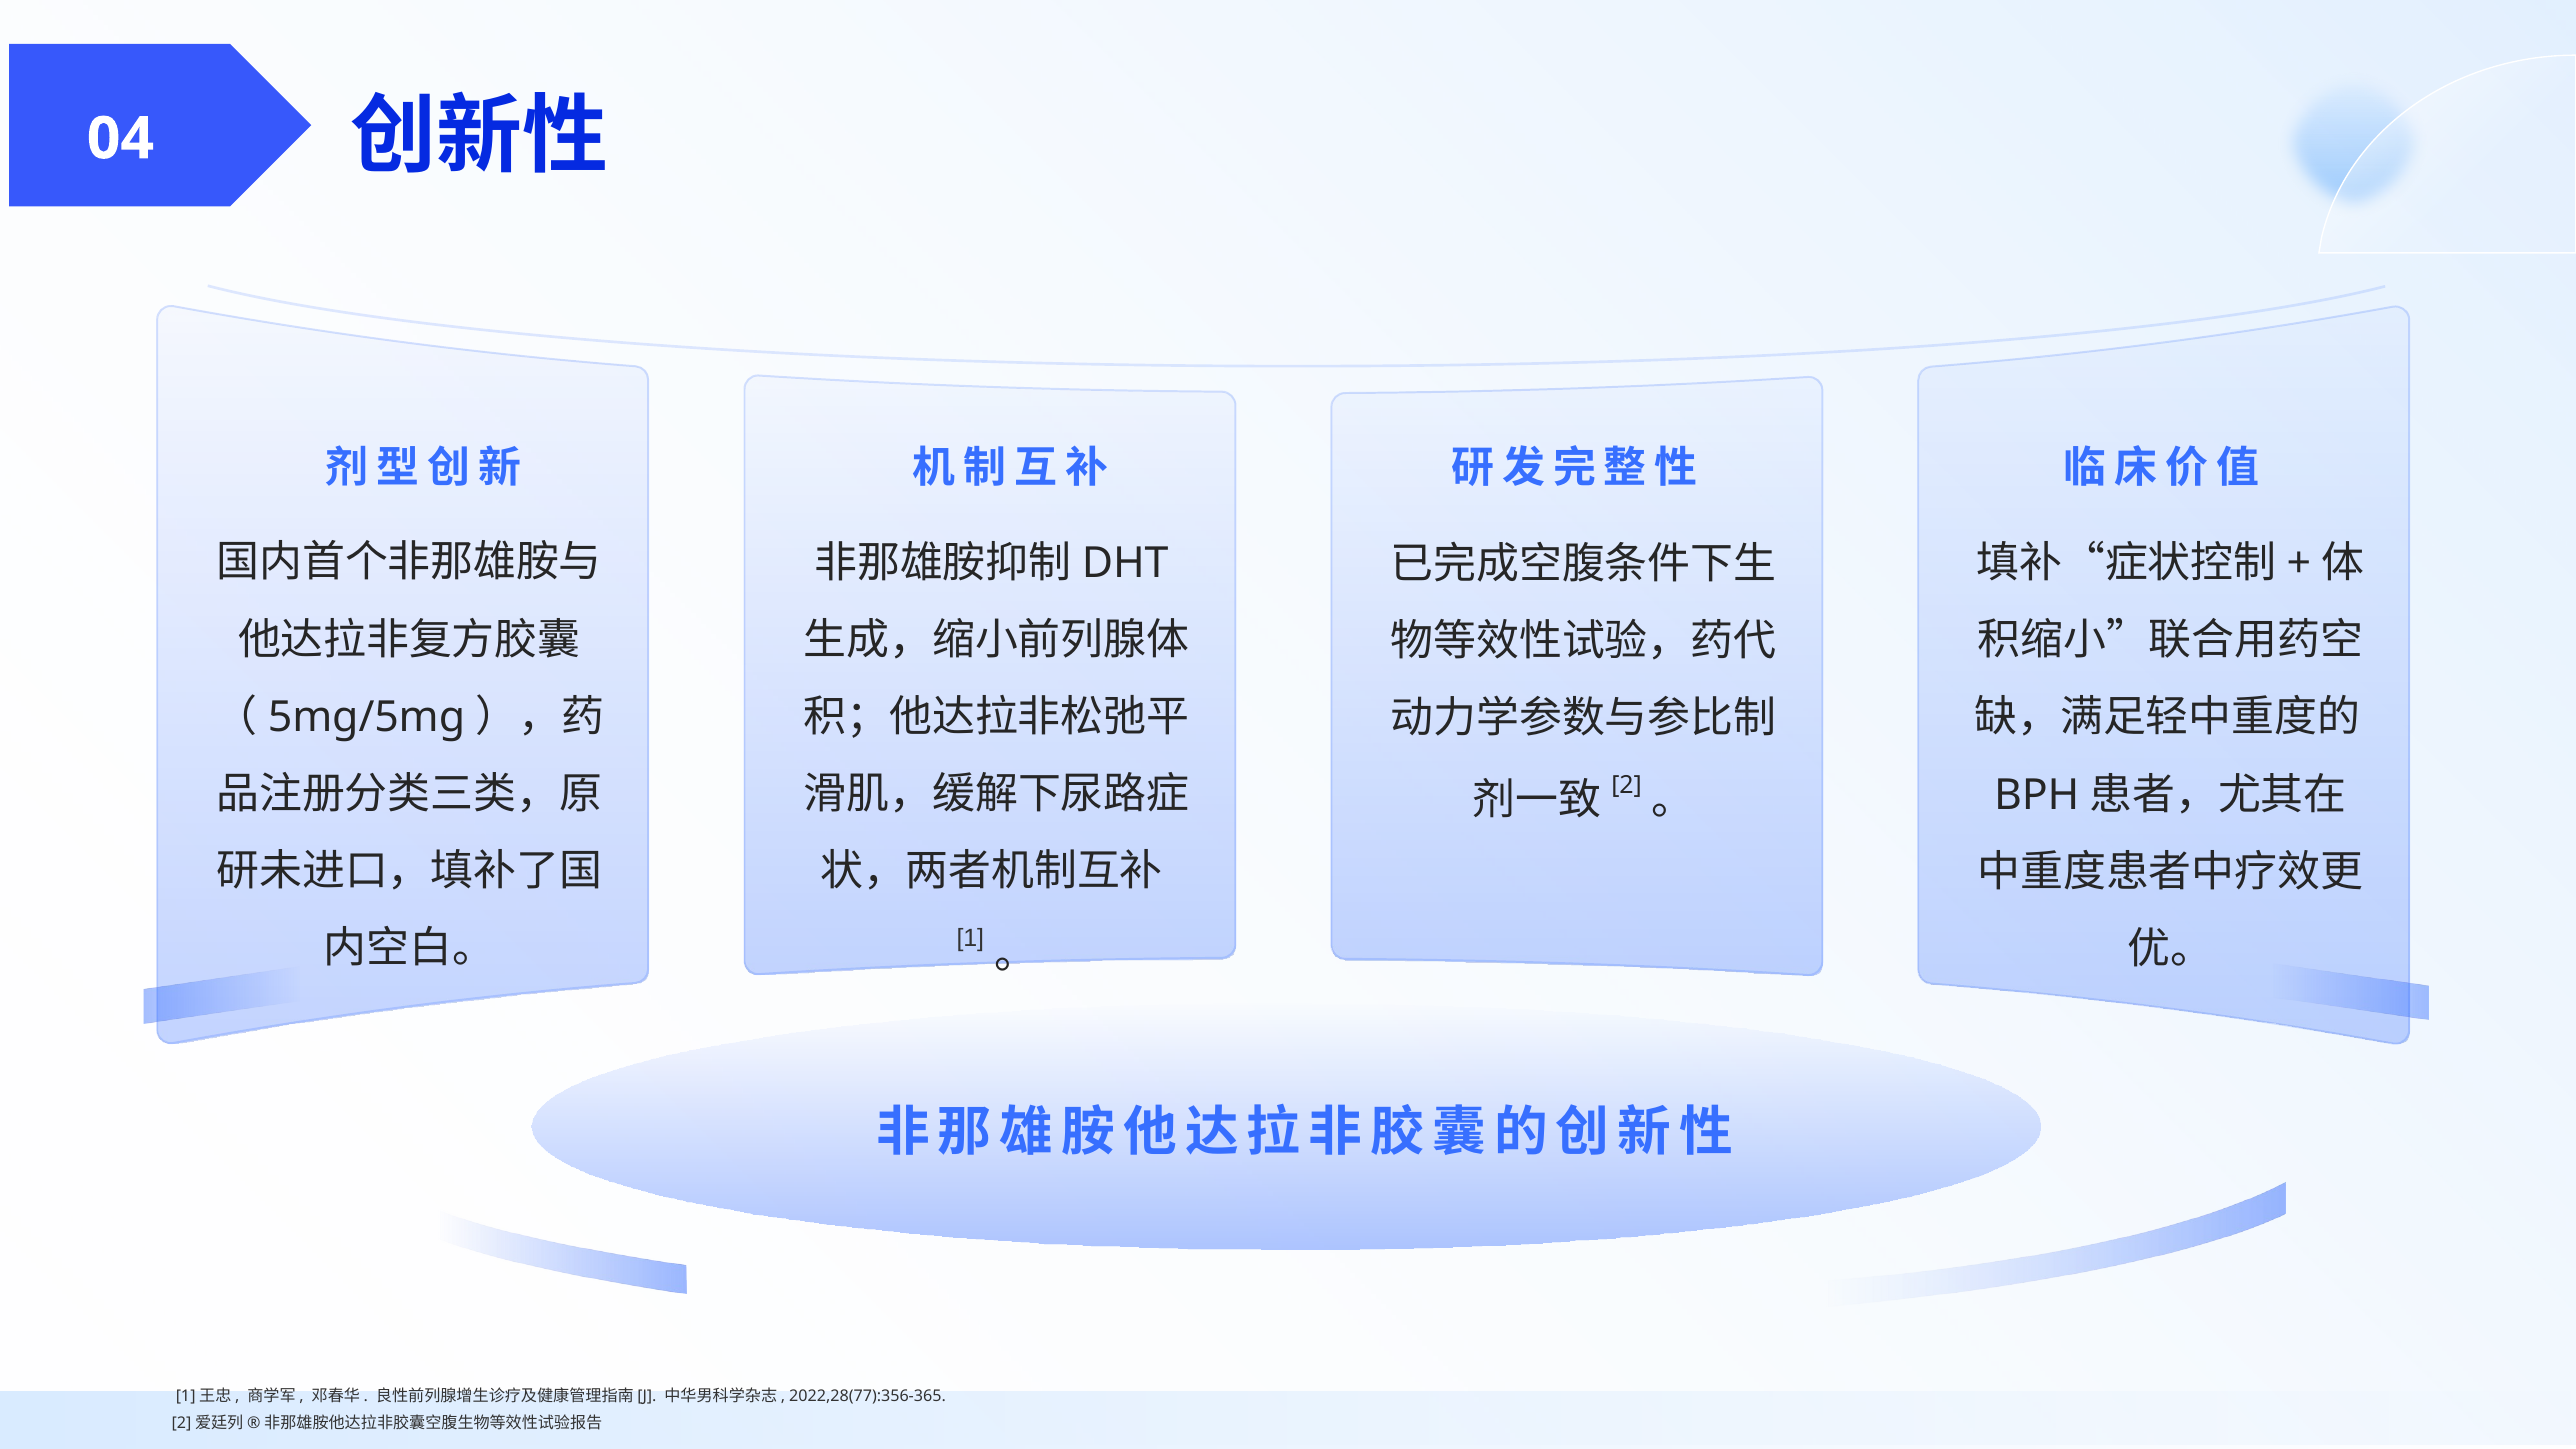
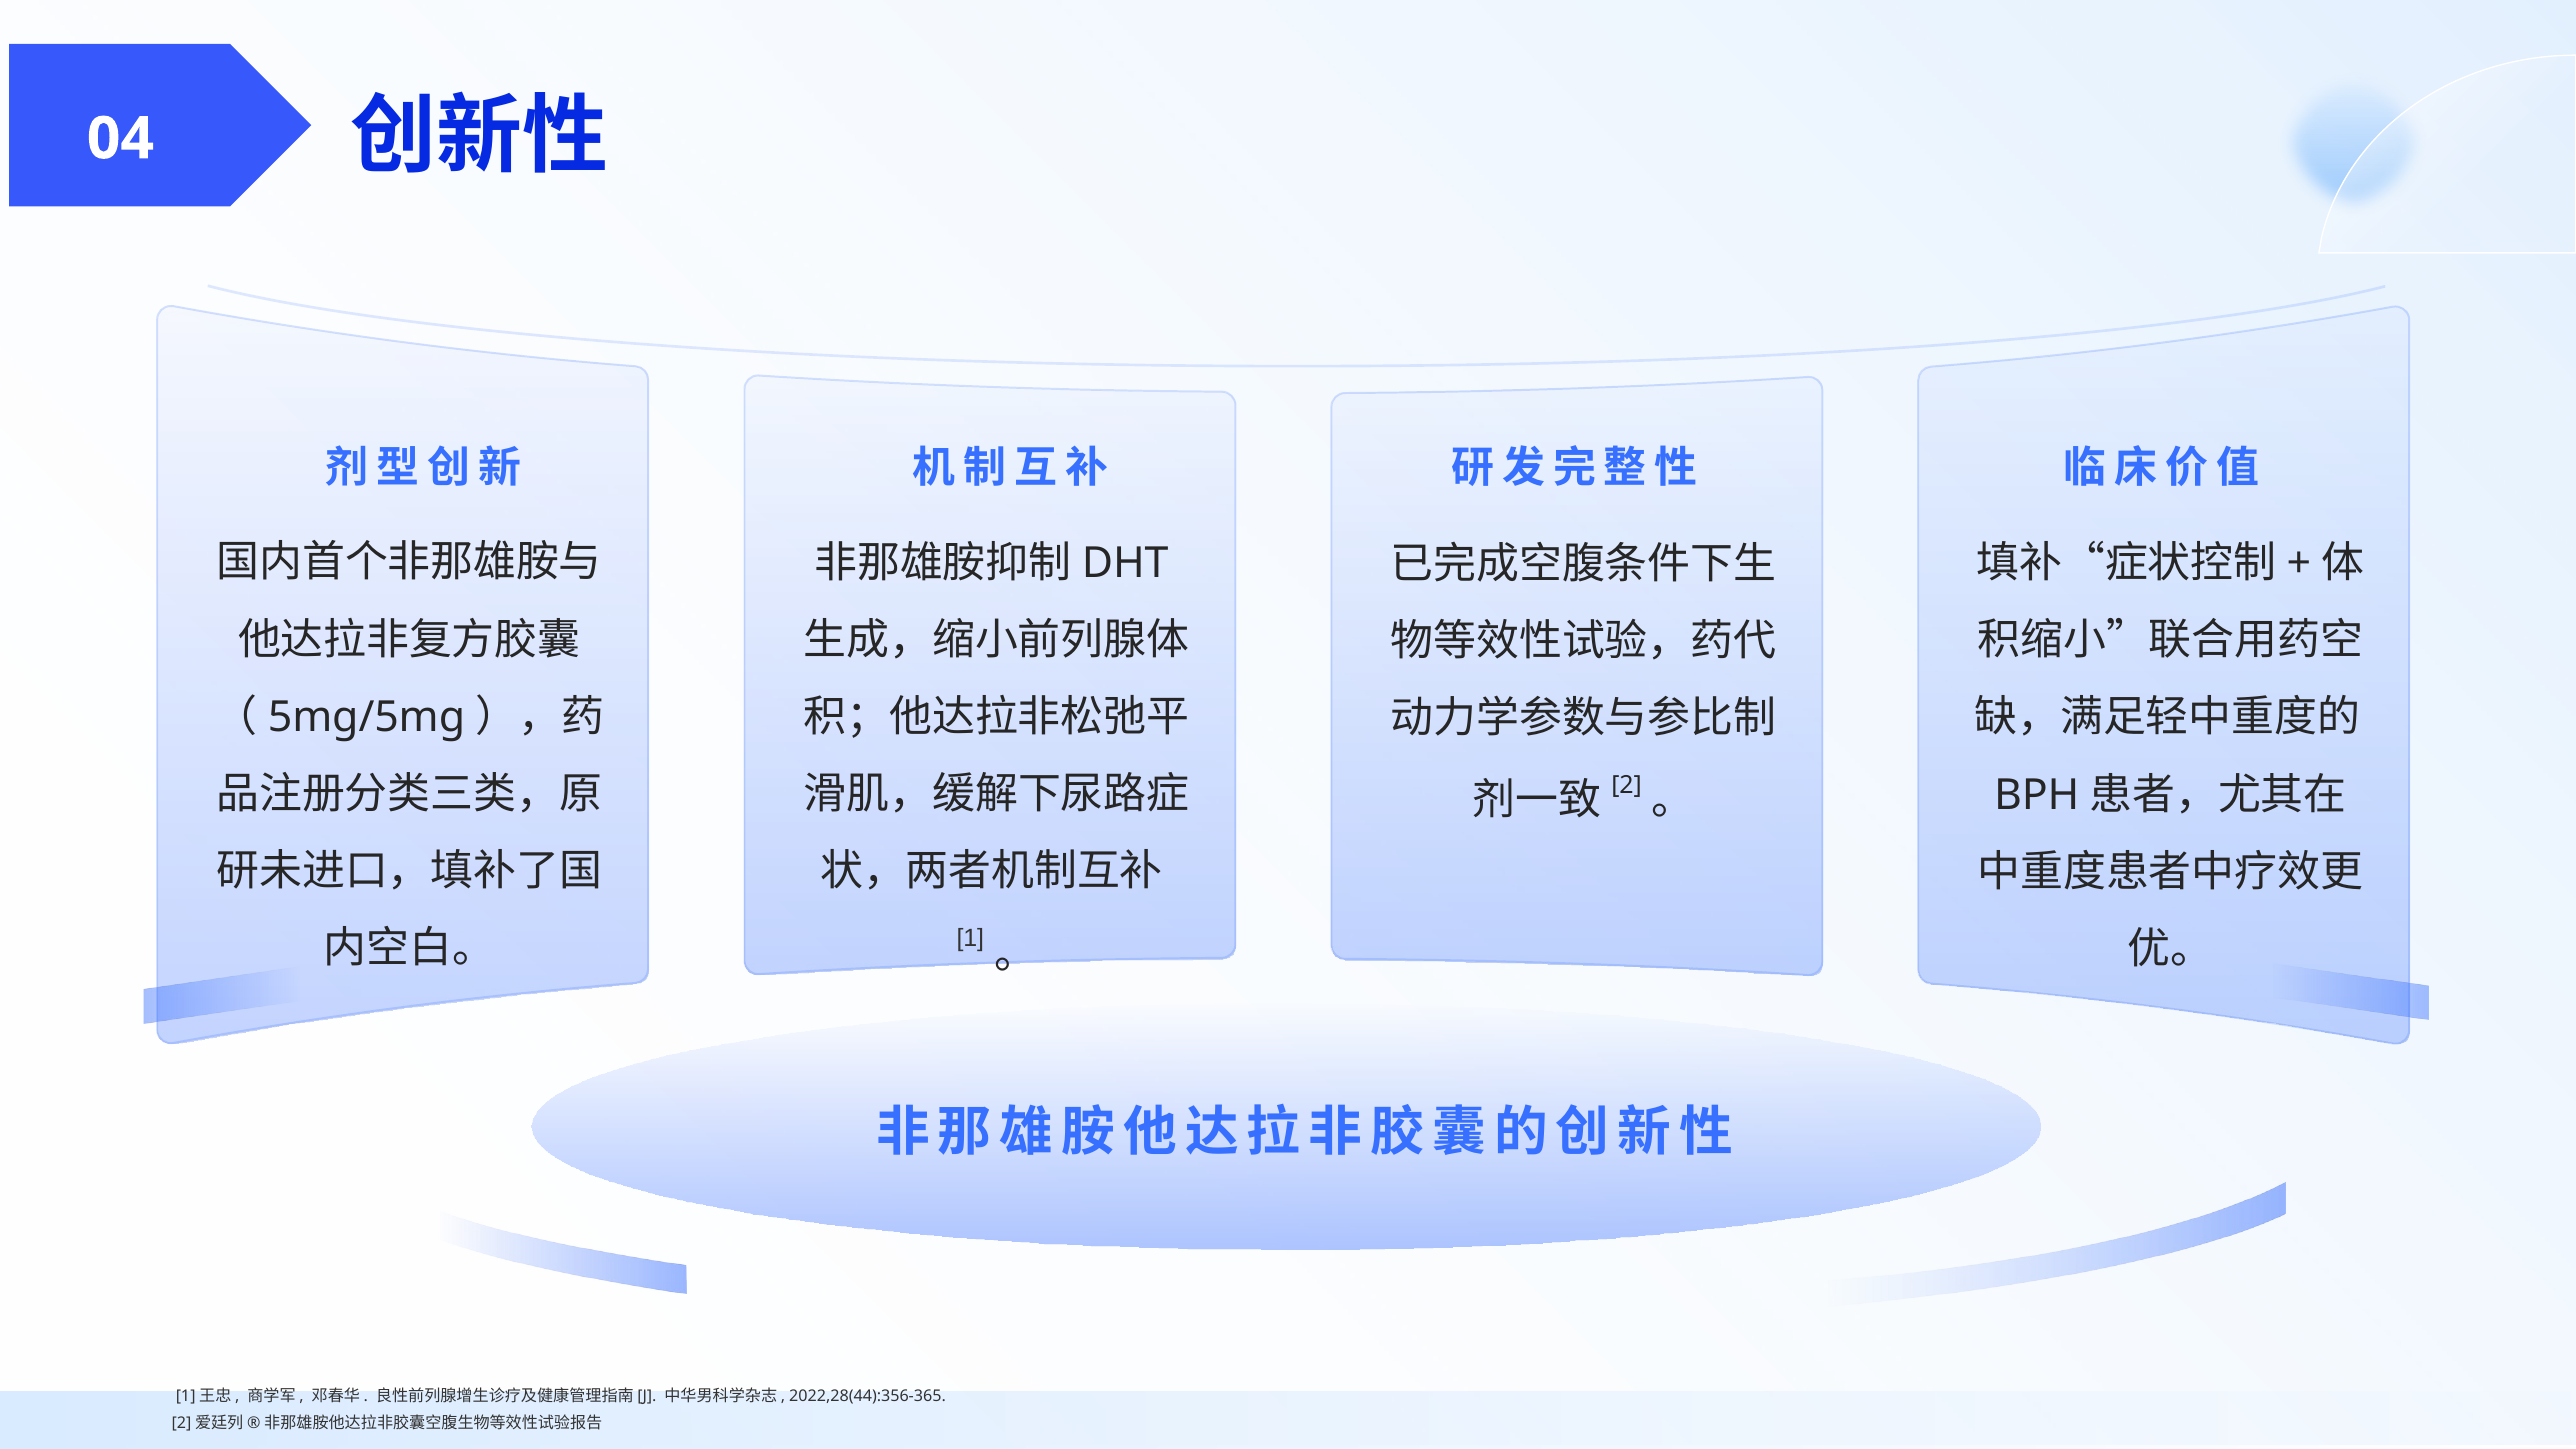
2022,28(77):356-365: 2022,28(77):356-365 -> 2022,28(44):356-365
